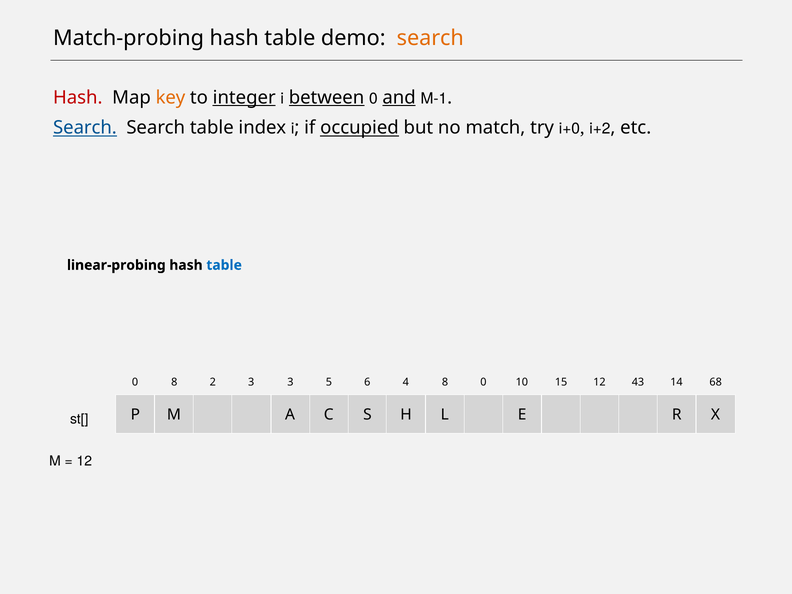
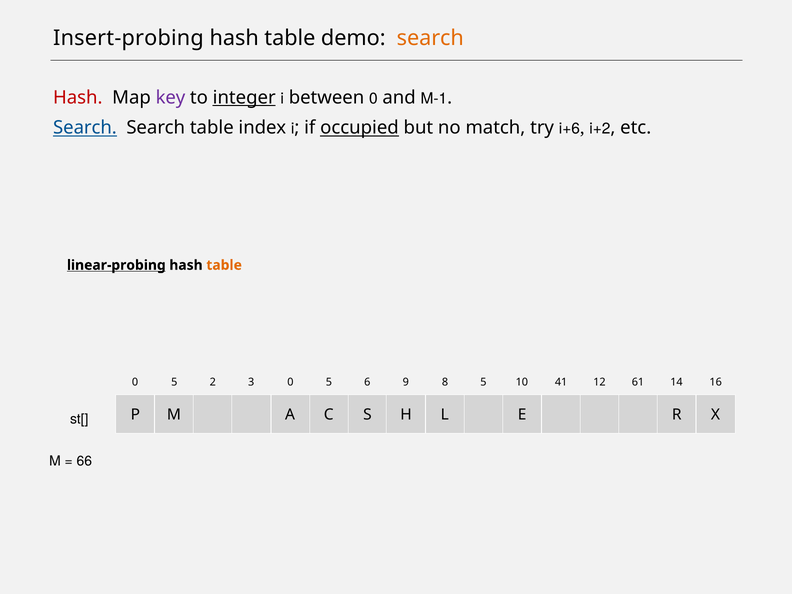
Match-probing: Match-probing -> Insert-probing
key colour: orange -> purple
between underline: present -> none
and underline: present -> none
i+0: i+0 -> i+6
linear-probing underline: none -> present
table at (224, 265) colour: blue -> orange
8 at (174, 382): 8 -> 5
3 3: 3 -> 0
4: 4 -> 9
8 0: 0 -> 5
15: 15 -> 41
43: 43 -> 61
68: 68 -> 16
12 at (84, 461): 12 -> 66
